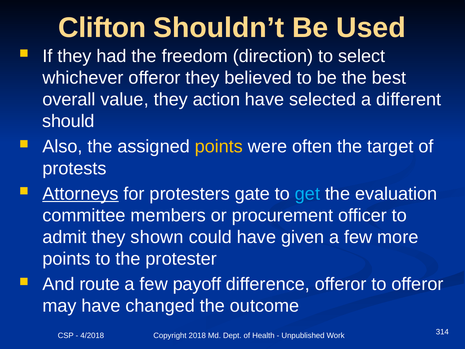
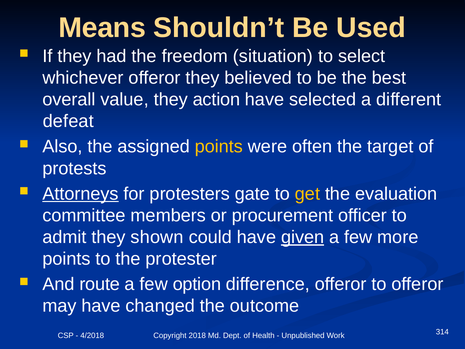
Clifton: Clifton -> Means
direction: direction -> situation
should: should -> defeat
get colour: light blue -> yellow
given underline: none -> present
payoff: payoff -> option
